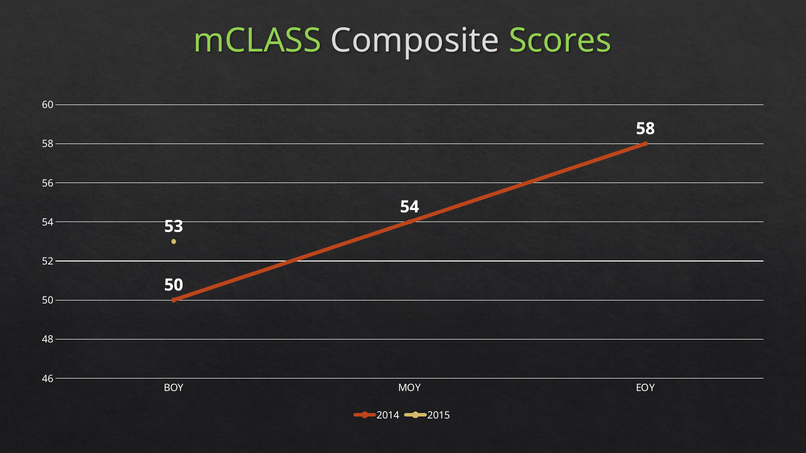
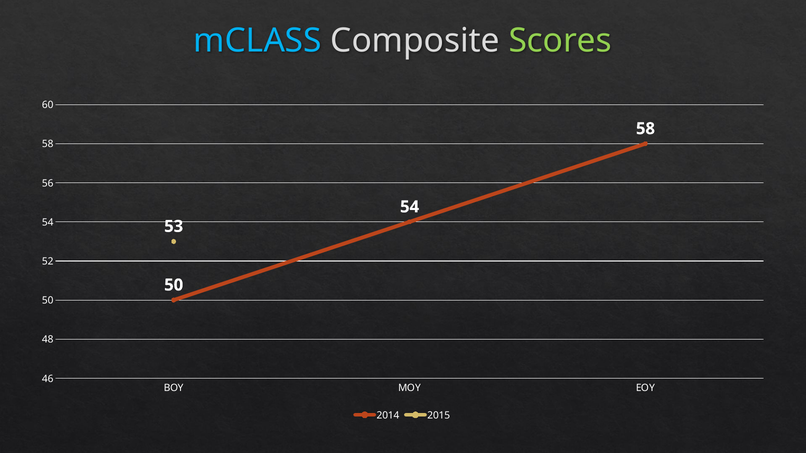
mCLASS colour: light green -> light blue
